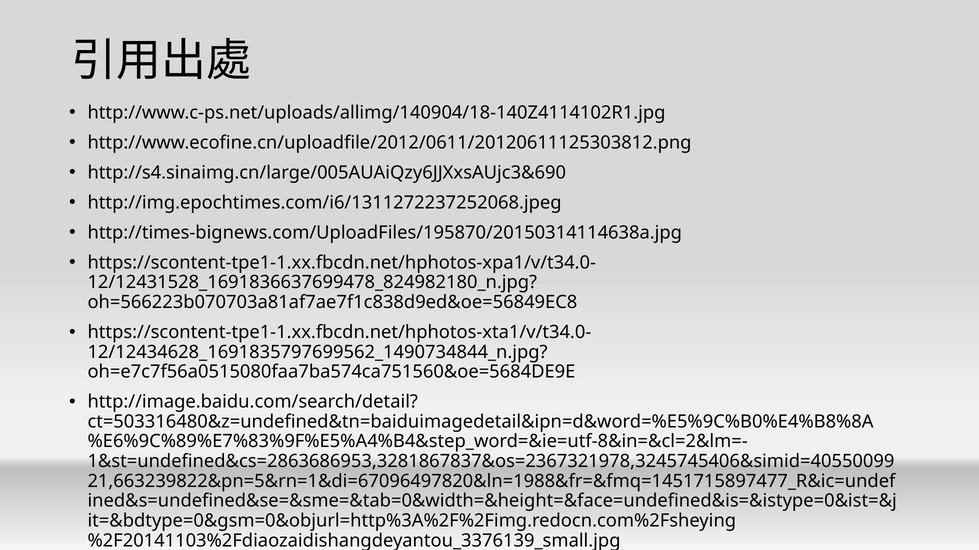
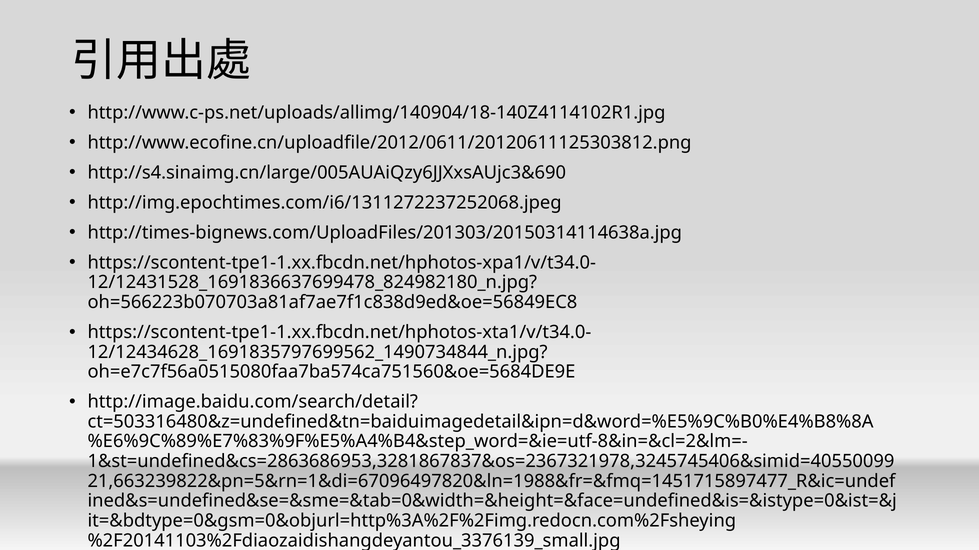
http://times-bignews.com/UploadFiles/195870/20150314114638a.jpg: http://times-bignews.com/UploadFiles/195870/20150314114638a.jpg -> http://times-bignews.com/UploadFiles/201303/20150314114638a.jpg
